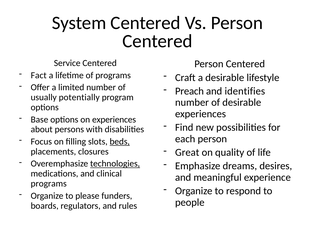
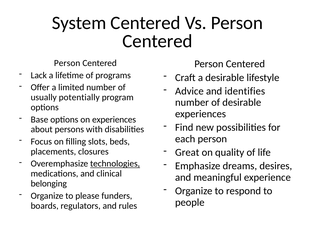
Service at (67, 63): Service -> Person
Fact: Fact -> Lack
Preach: Preach -> Advice
beds underline: present -> none
programs at (49, 183): programs -> belonging
